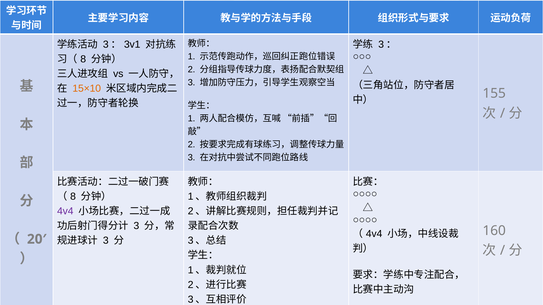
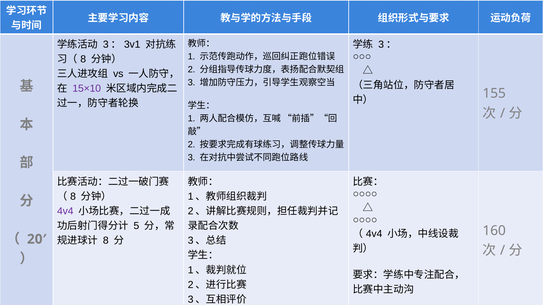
15×10 colour: orange -> purple
3 at (136, 226): 3 -> 5
3 at (106, 241): 3 -> 8
